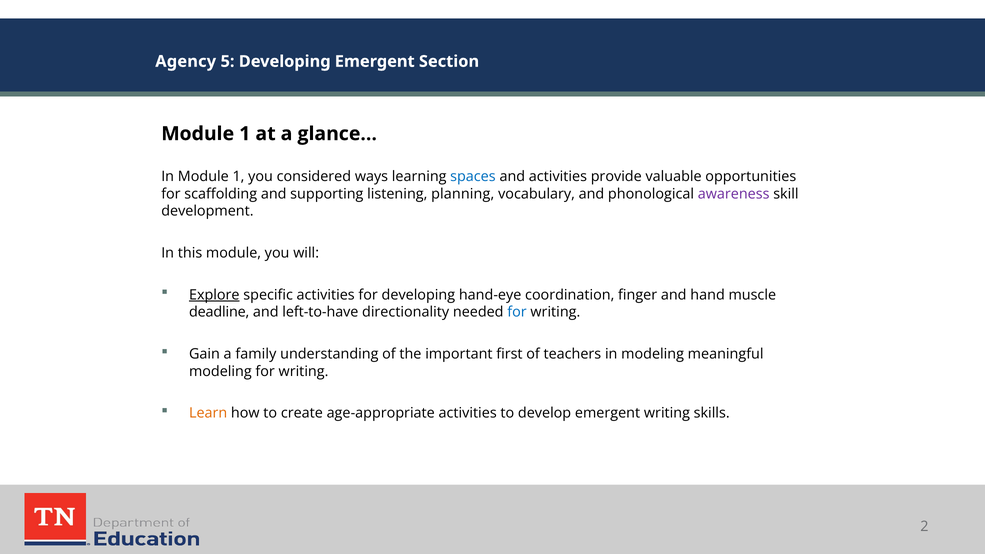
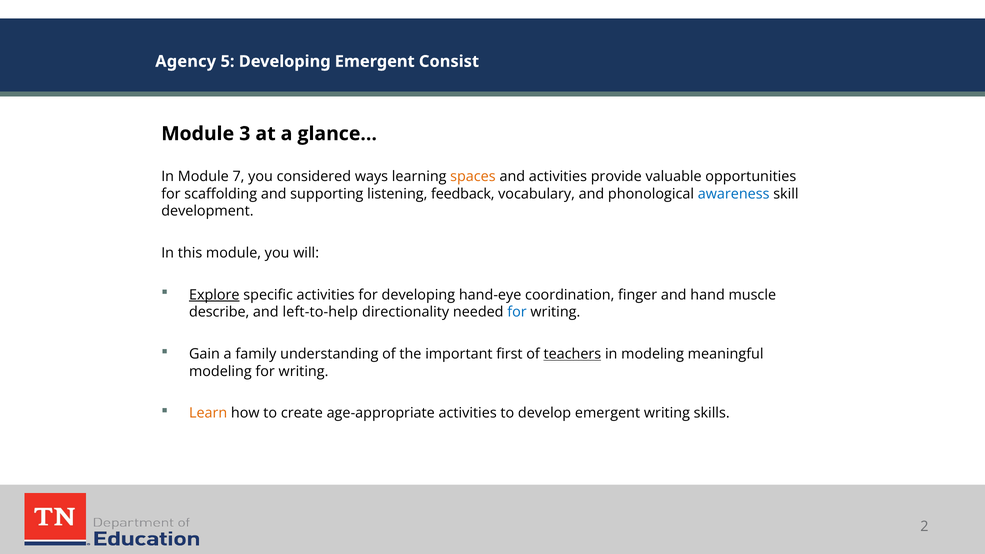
Section: Section -> Consist
1 at (245, 134): 1 -> 3
In Module 1: 1 -> 7
spaces colour: blue -> orange
planning: planning -> feedback
awareness colour: purple -> blue
deadline: deadline -> describe
left-to-have: left-to-have -> left-to-help
teachers underline: none -> present
